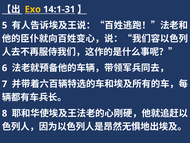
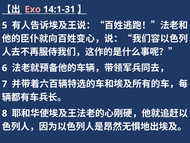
Exo colour: yellow -> pink
